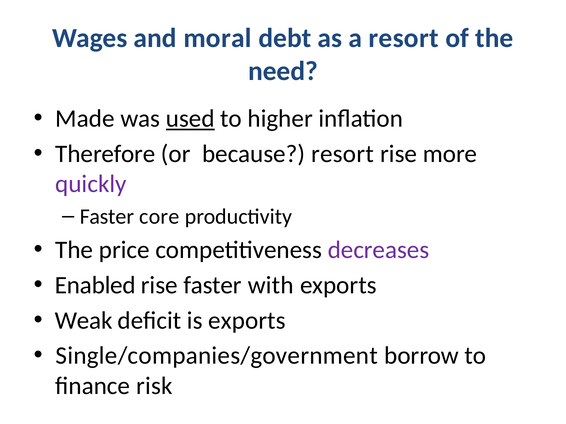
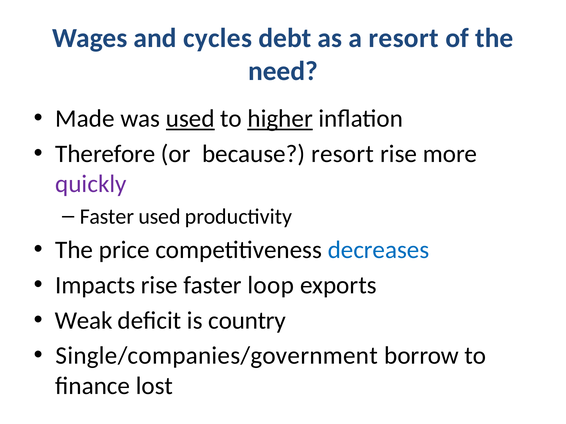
moral: moral -> cycles
higher underline: none -> present
Faster core: core -> used
decreases colour: purple -> blue
Enabled: Enabled -> Impacts
with: with -> loop
is exports: exports -> country
risk: risk -> lost
